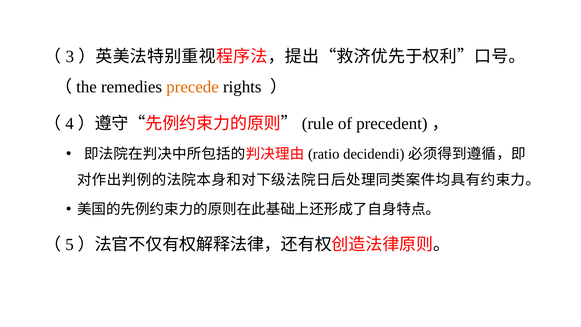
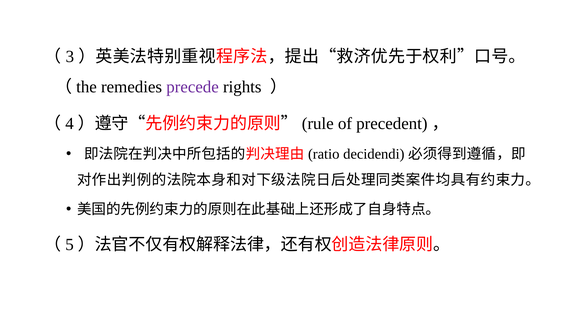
precede colour: orange -> purple
